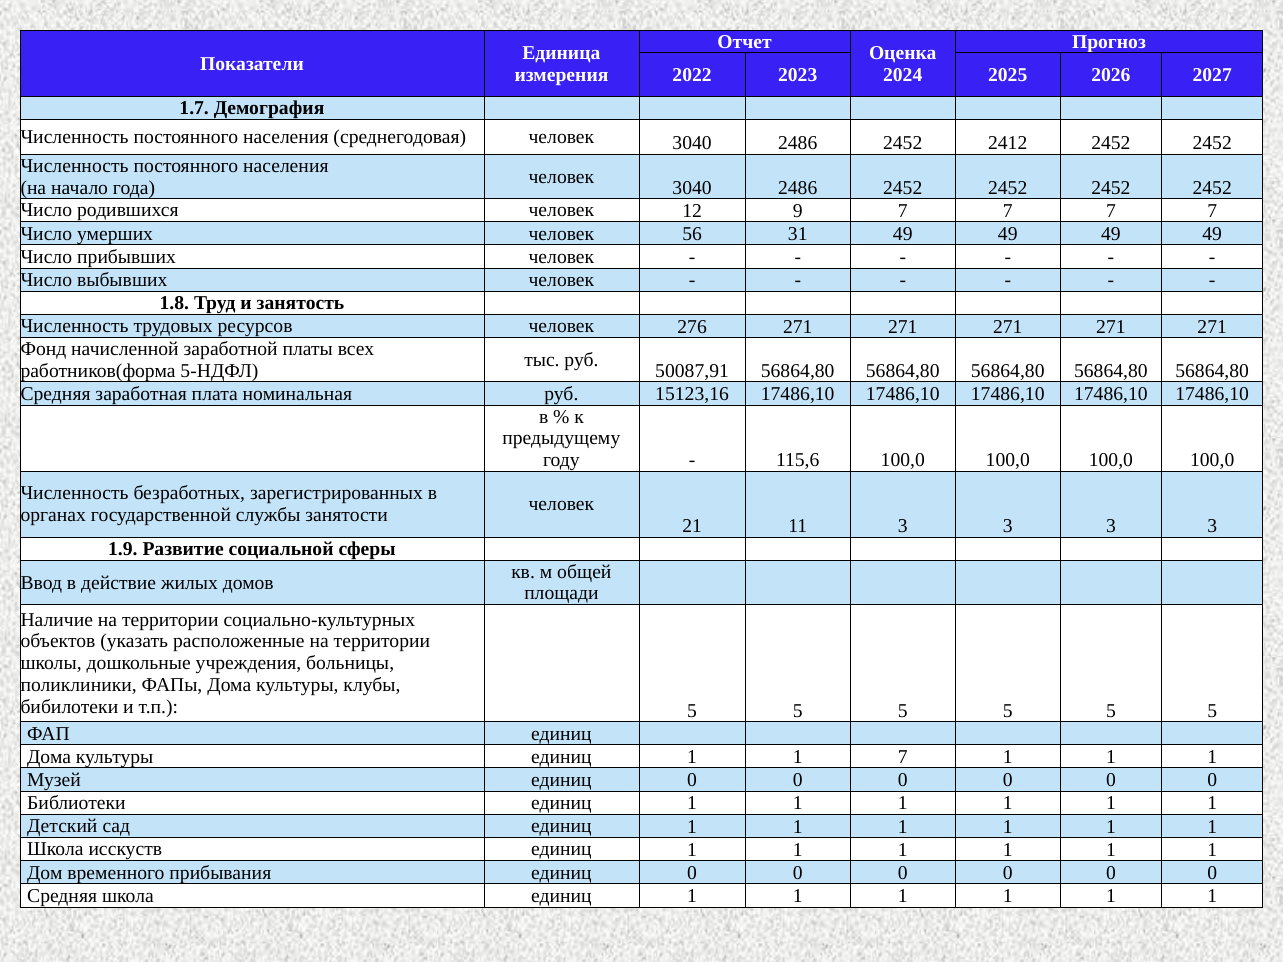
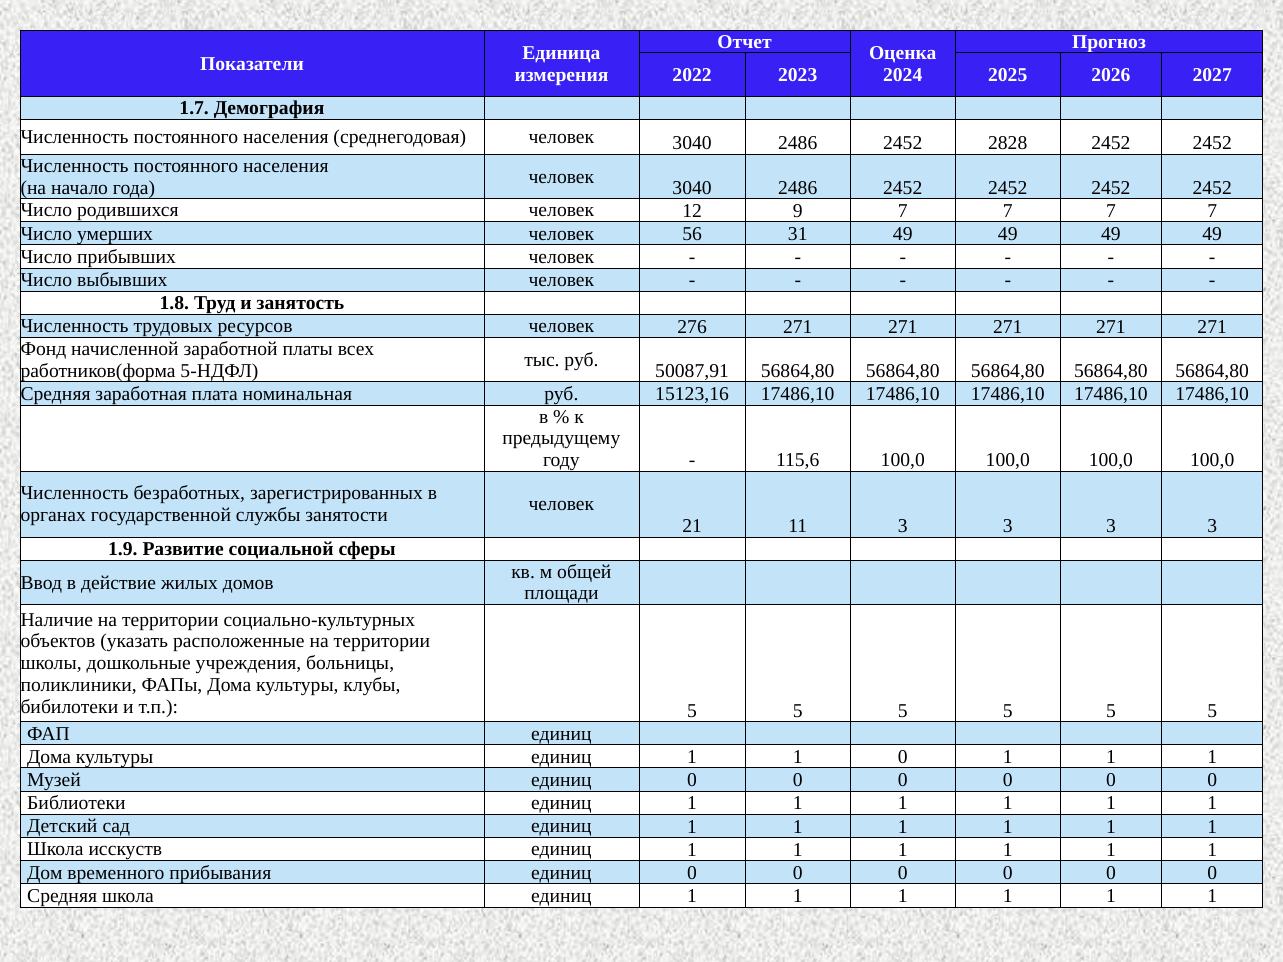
2412: 2412 -> 2828
1 7: 7 -> 0
